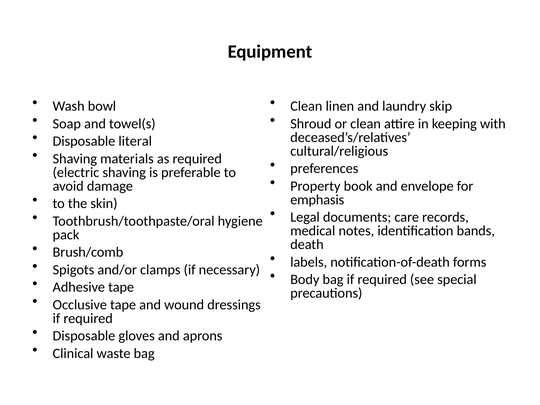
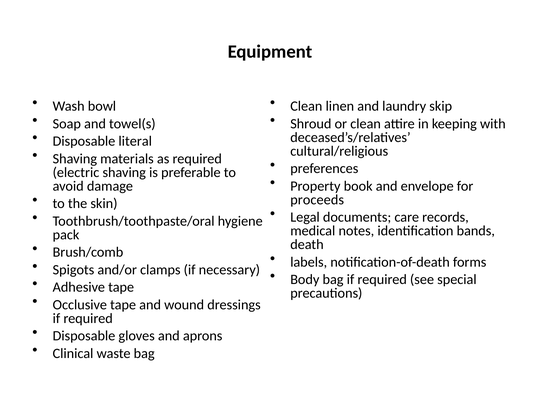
emphasis: emphasis -> proceeds
